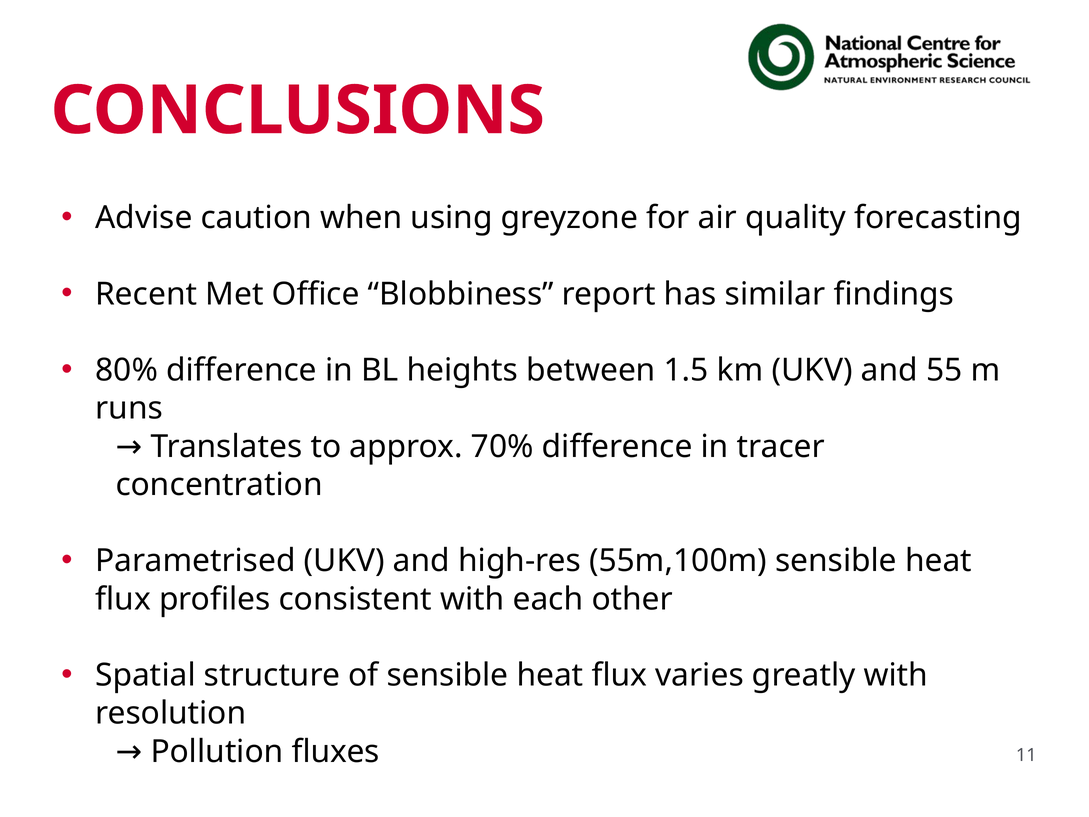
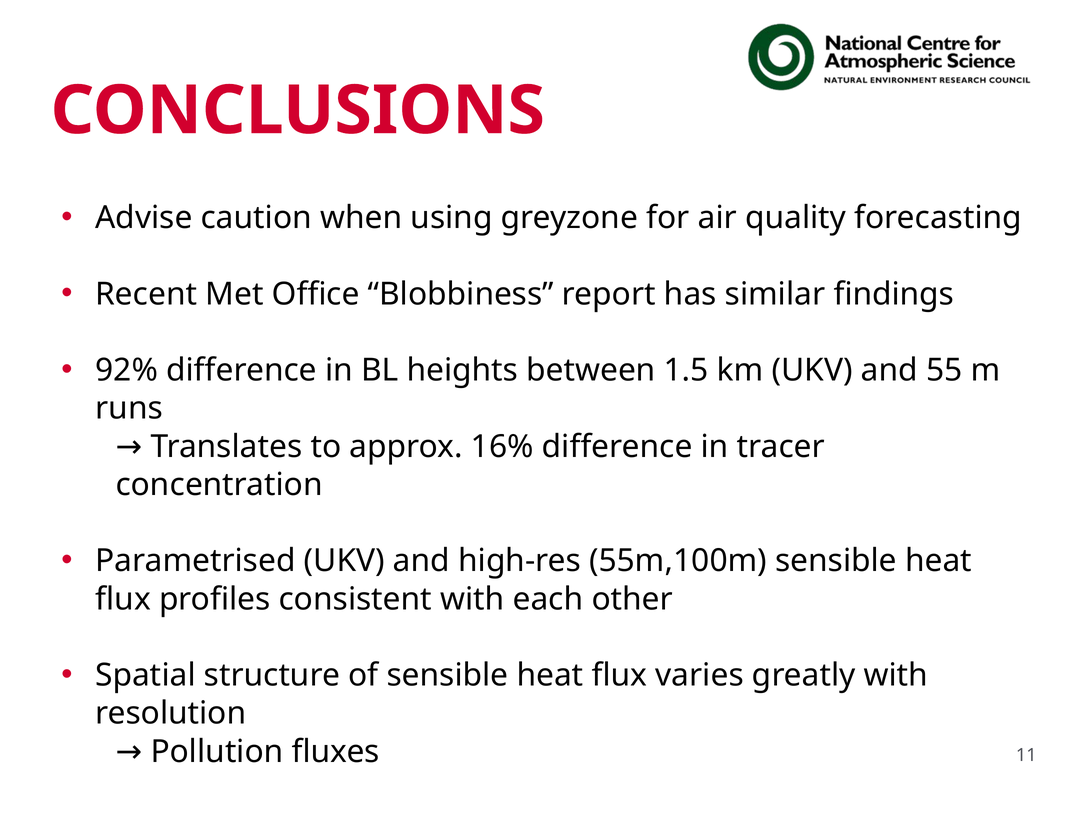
80%: 80% -> 92%
70%: 70% -> 16%
